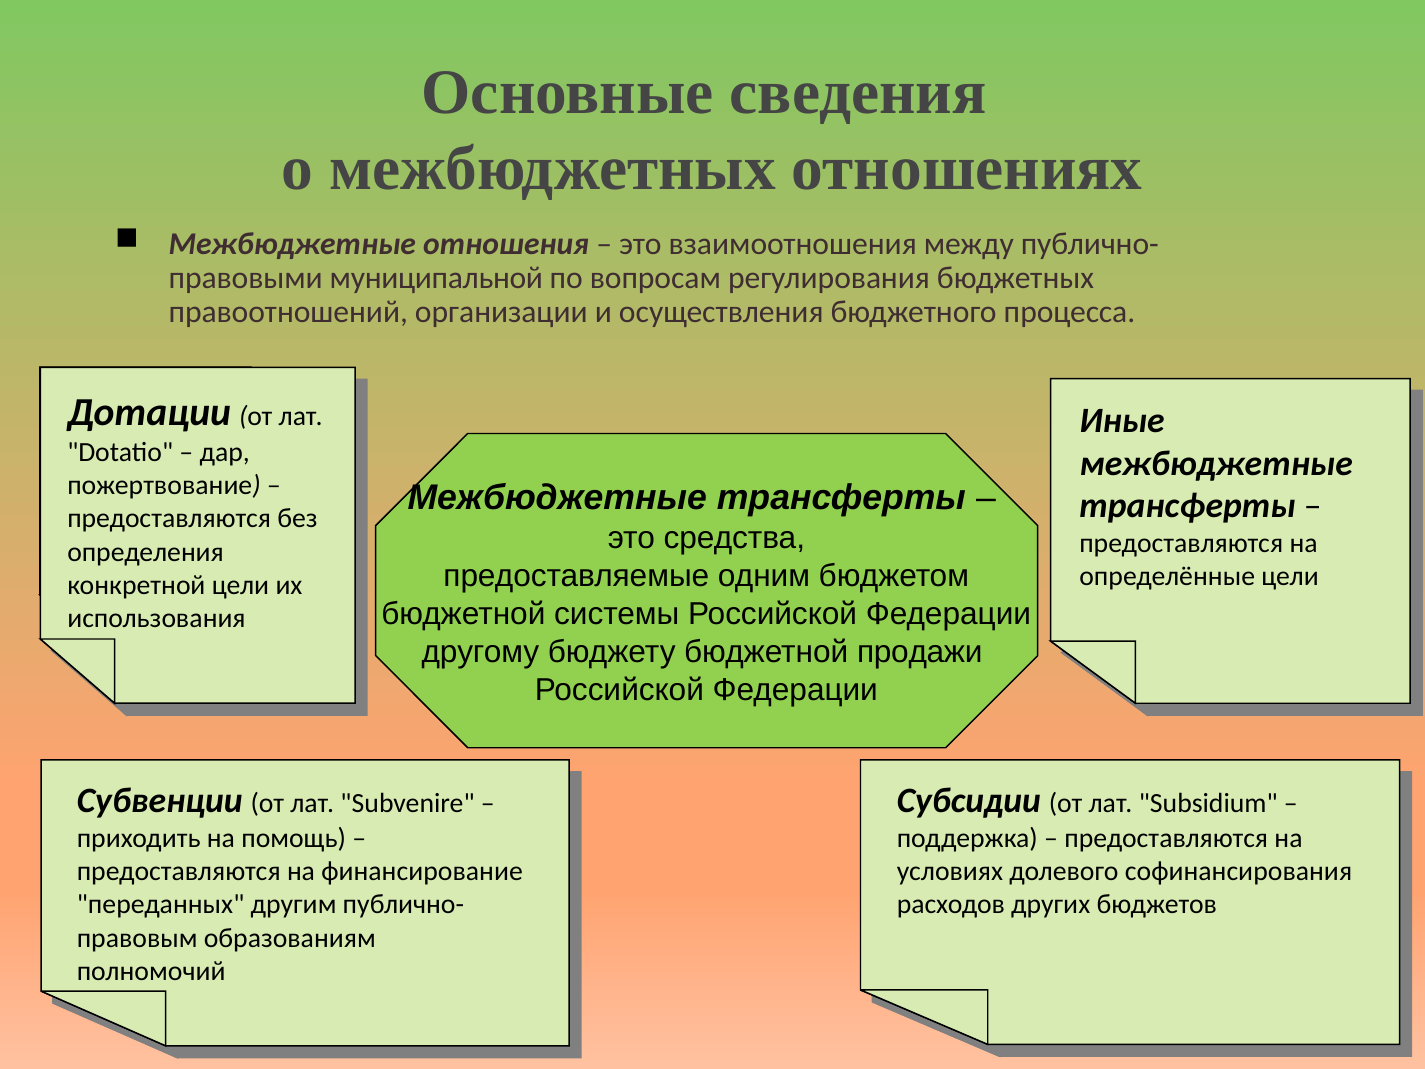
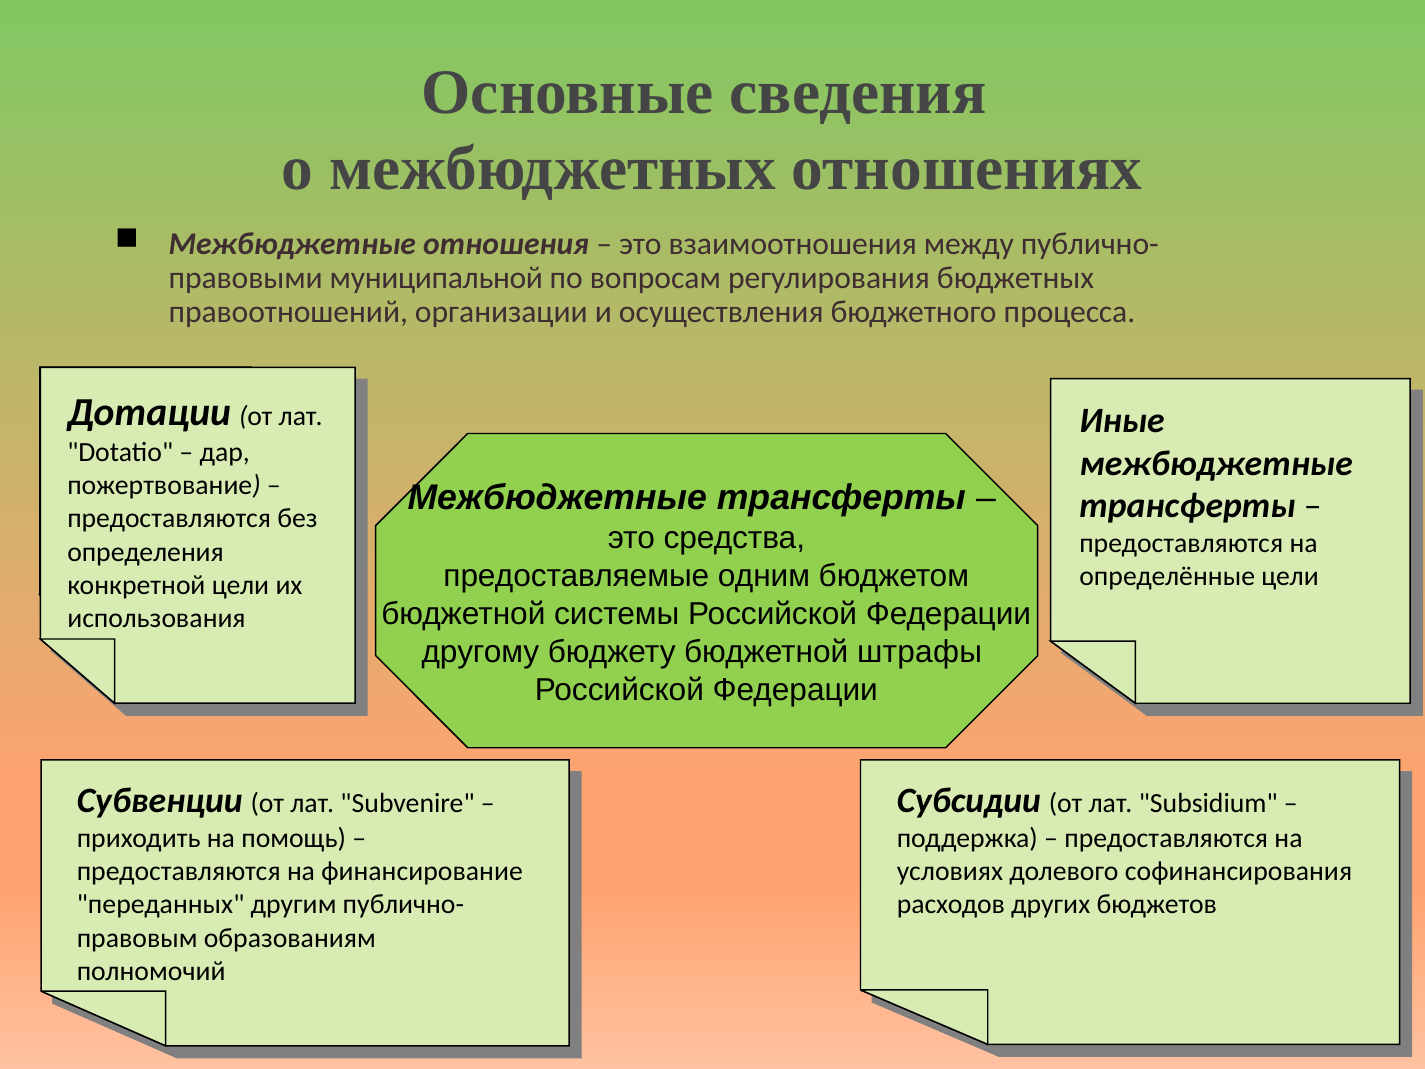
продажи: продажи -> штрафы
